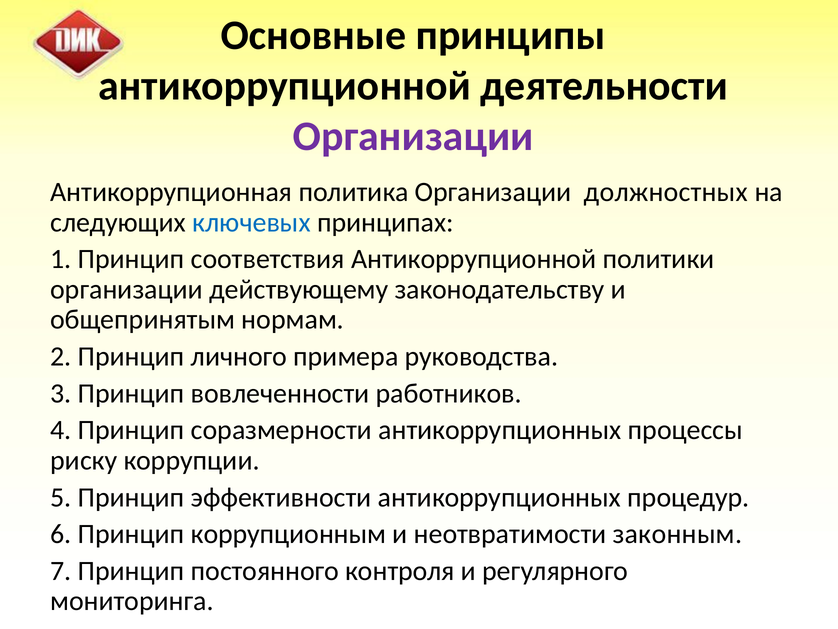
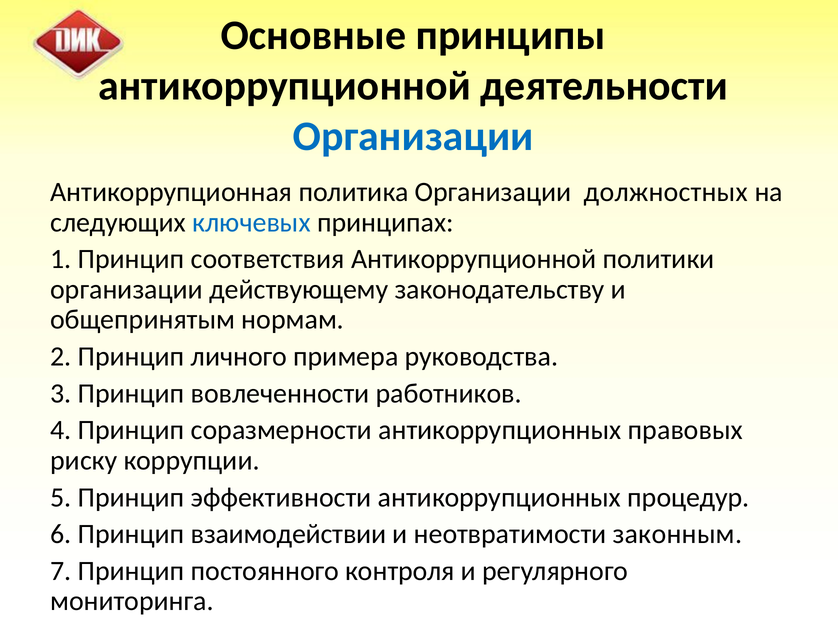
Организации at (413, 136) colour: purple -> blue
процессы: процессы -> правовых
коррупционным: коррупционным -> взаимодействии
